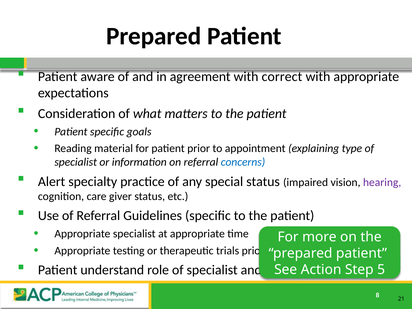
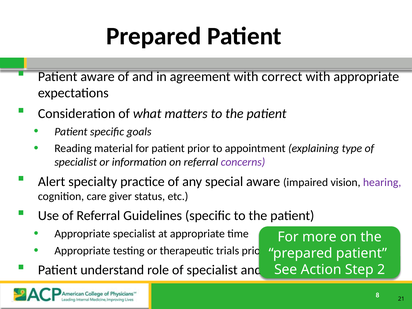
concerns colour: blue -> purple
special status: status -> aware
5: 5 -> 2
